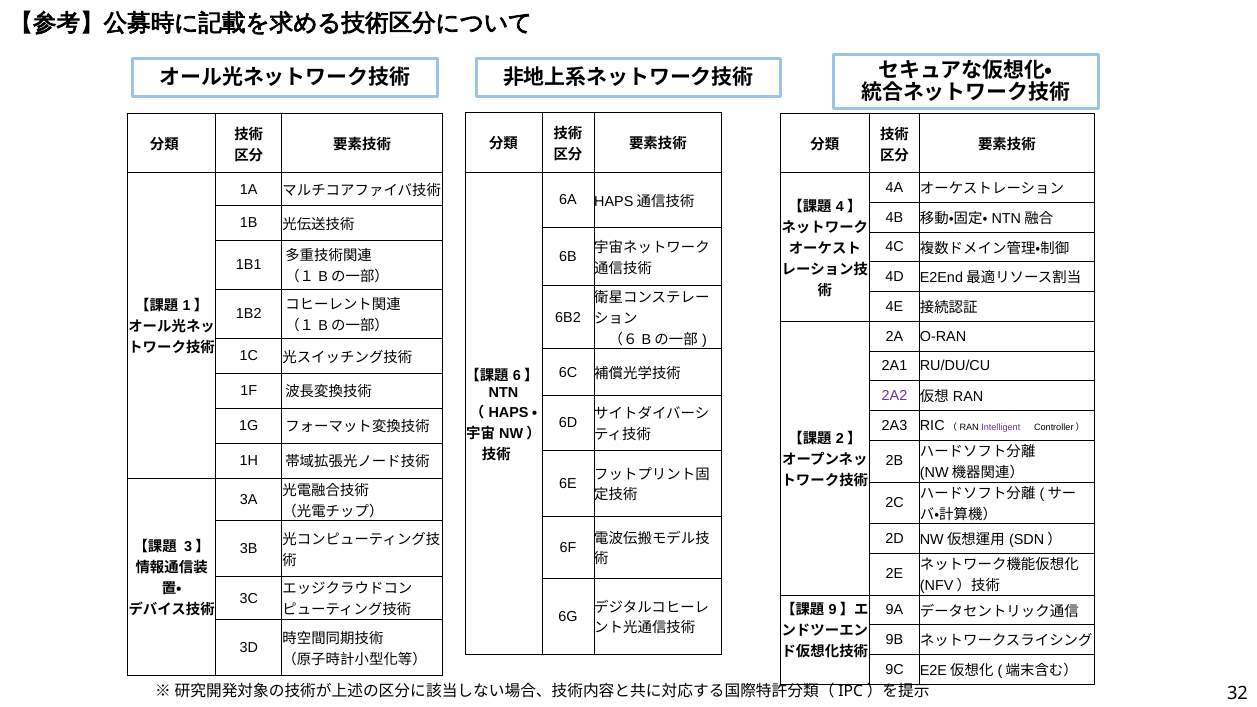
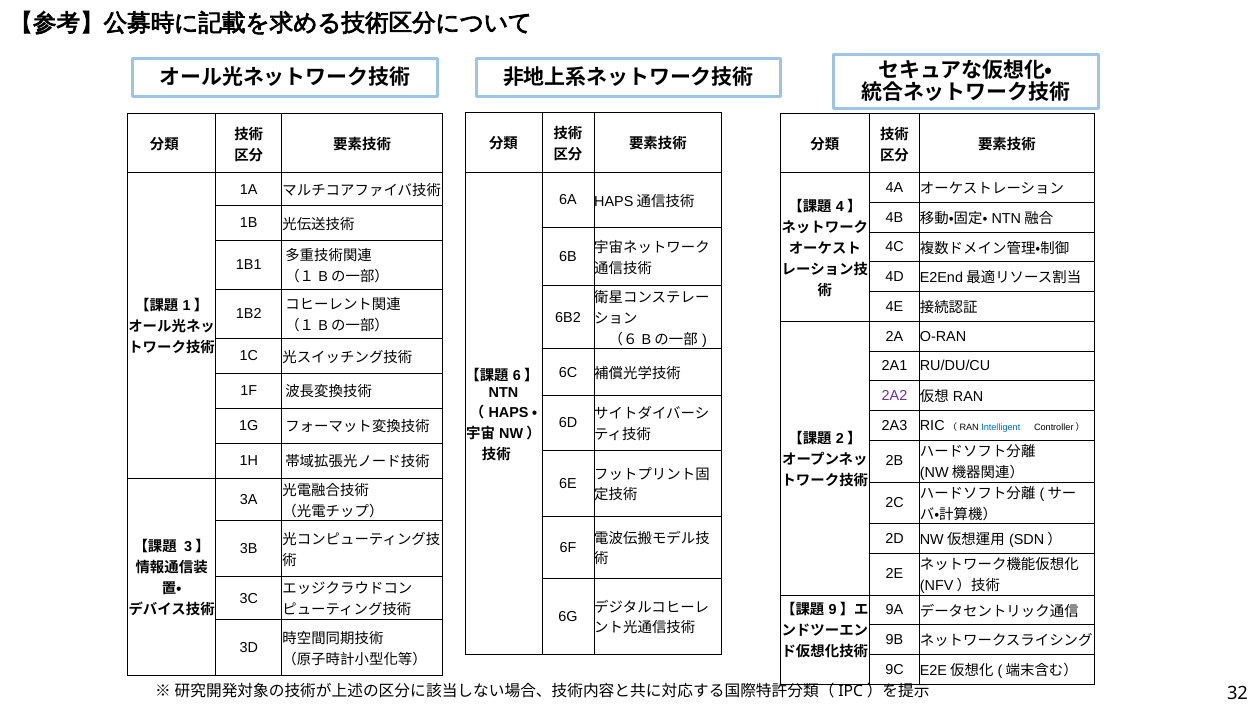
Intelligent colour: purple -> blue
